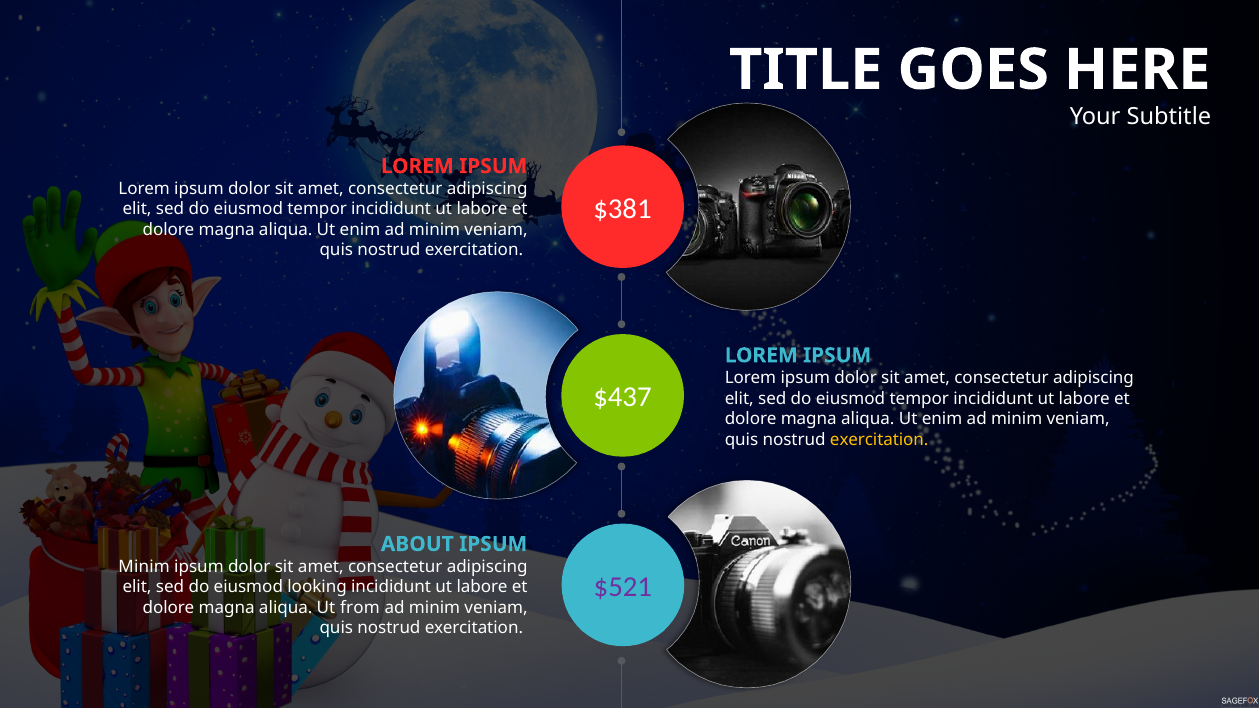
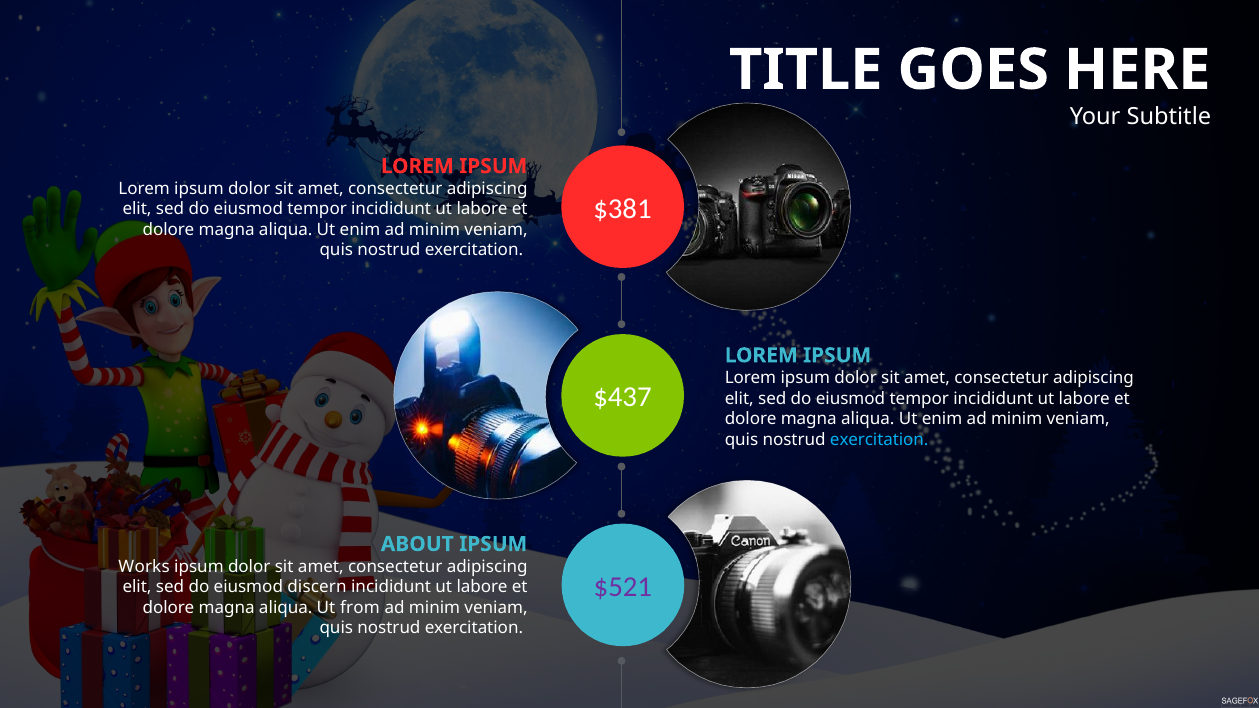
exercitation at (879, 439) colour: yellow -> light blue
Minim at (144, 567): Minim -> Works
looking: looking -> discern
